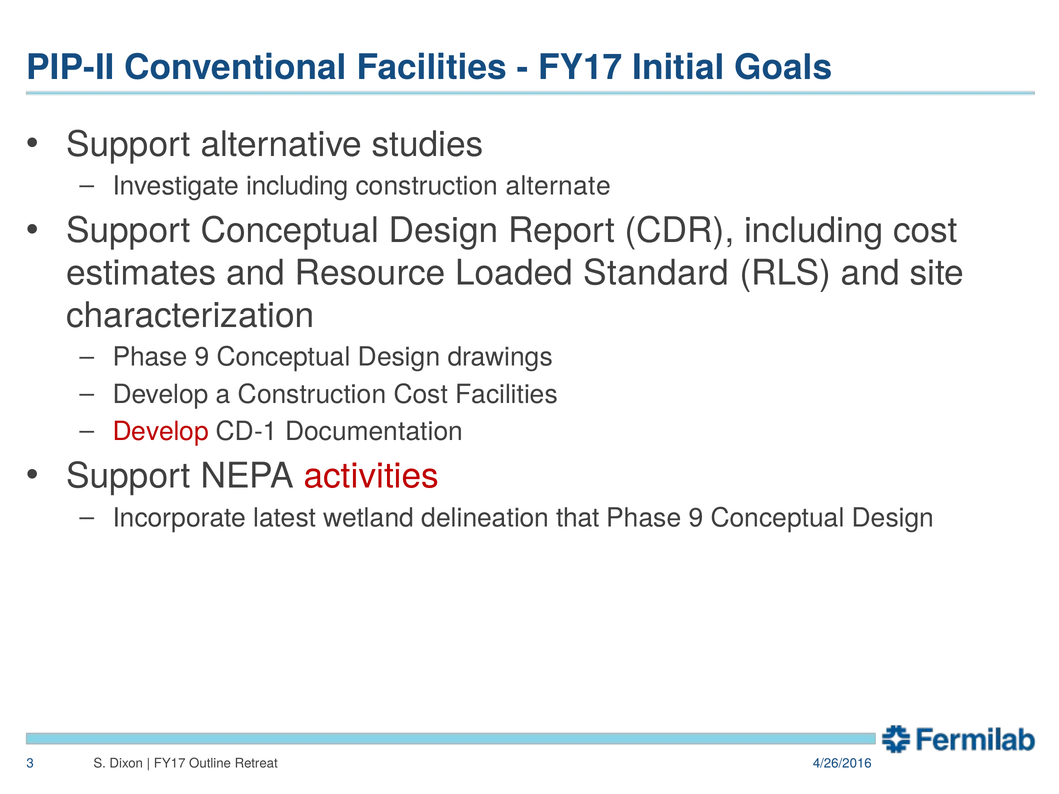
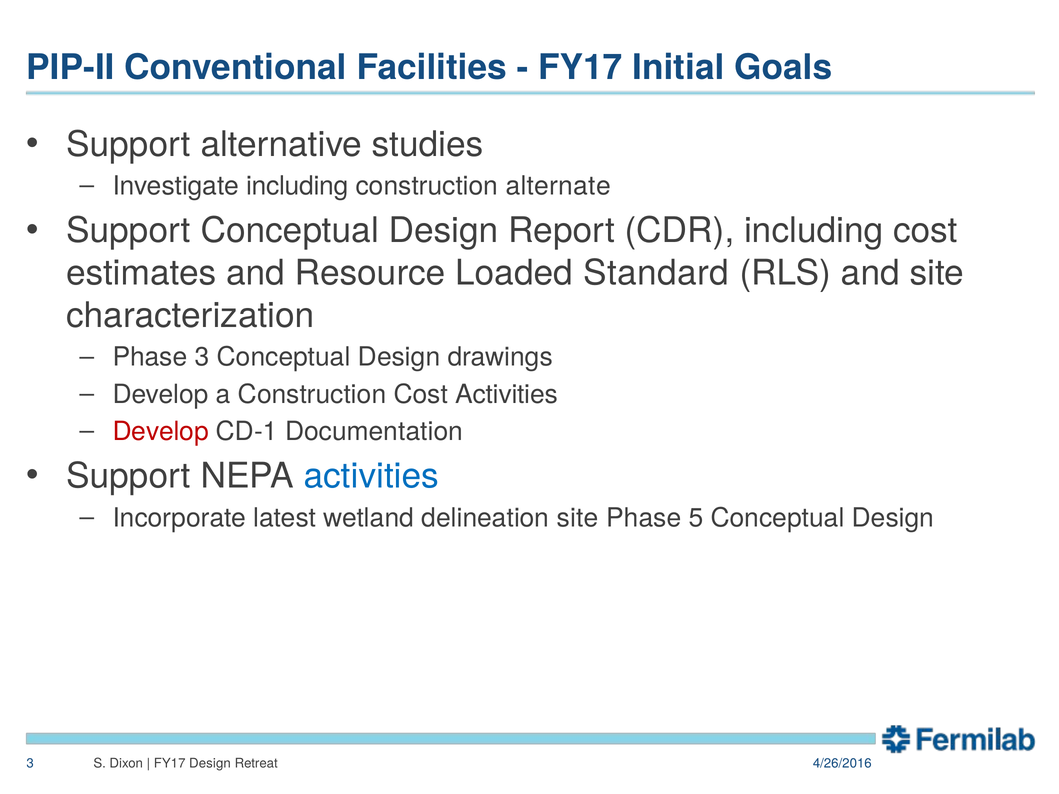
9 at (202, 357): 9 -> 3
Cost Facilities: Facilities -> Activities
activities at (371, 476) colour: red -> blue
delineation that: that -> site
9 at (696, 518): 9 -> 5
FY17 Outline: Outline -> Design
